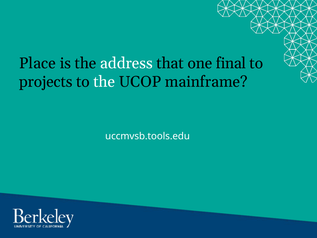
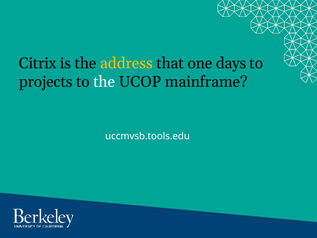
Place: Place -> Citrix
address colour: white -> yellow
final: final -> days
